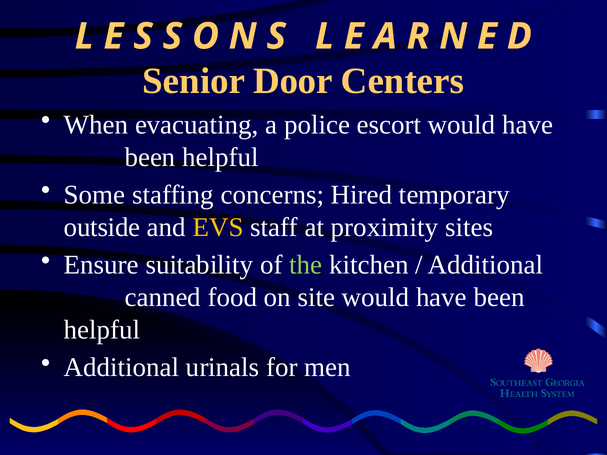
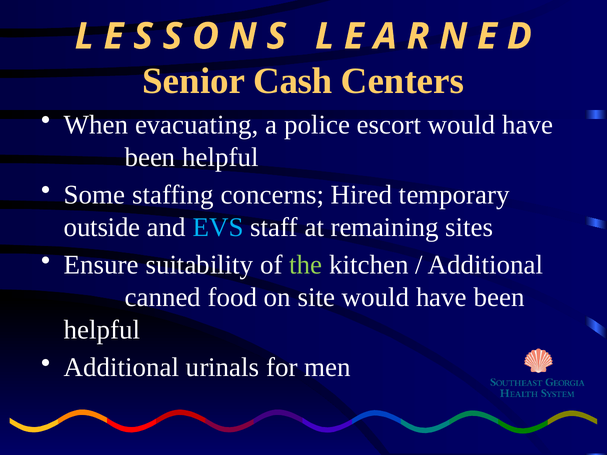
Door: Door -> Cash
EVS colour: yellow -> light blue
proximity: proximity -> remaining
